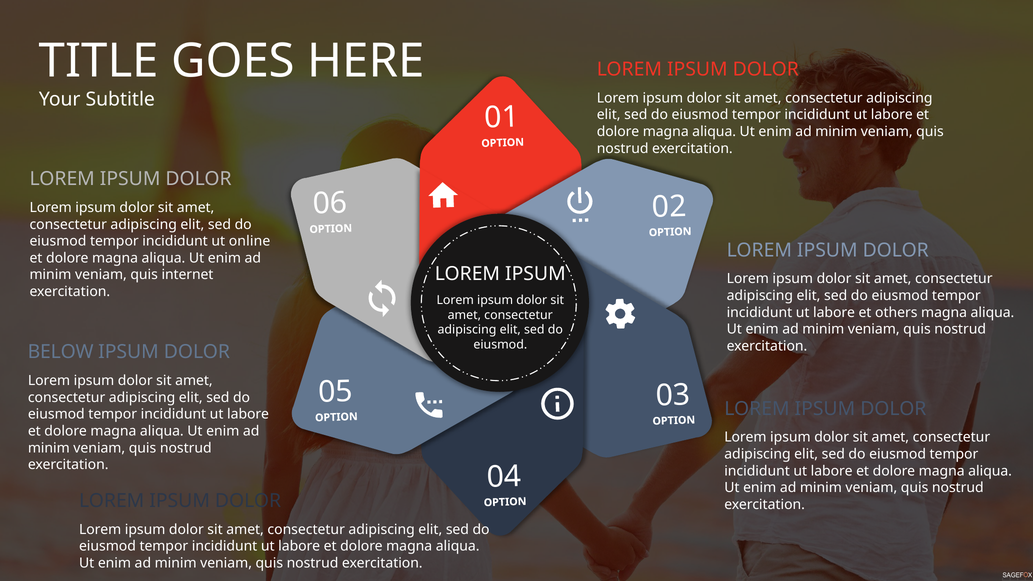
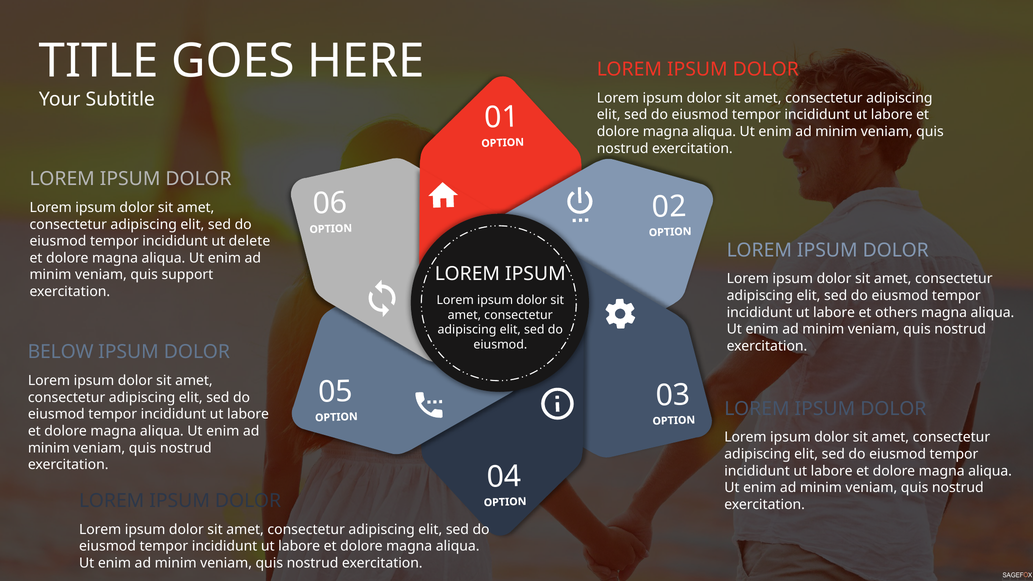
online: online -> delete
internet: internet -> support
